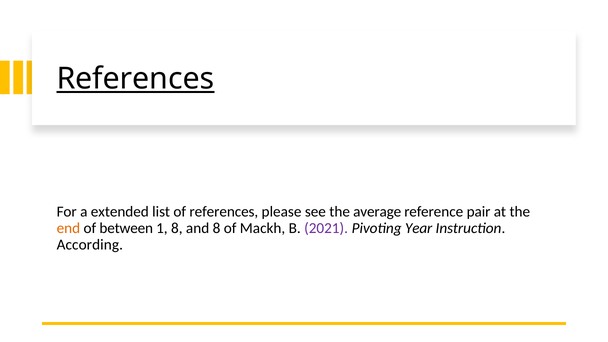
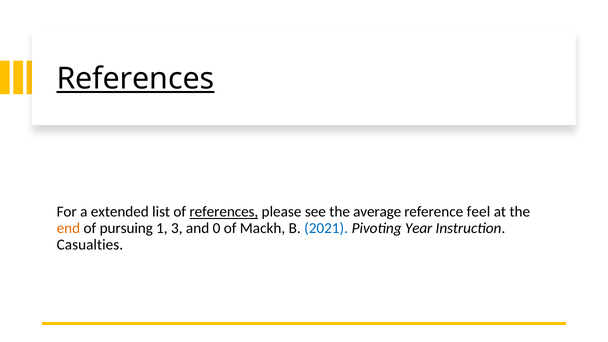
references at (224, 212) underline: none -> present
pair: pair -> feel
between: between -> pursuing
1 8: 8 -> 3
and 8: 8 -> 0
2021 colour: purple -> blue
According: According -> Casualties
